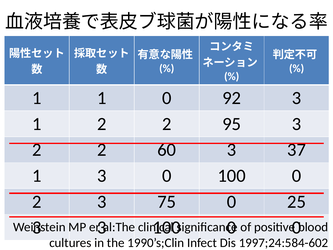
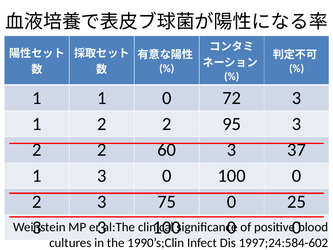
92: 92 -> 72
